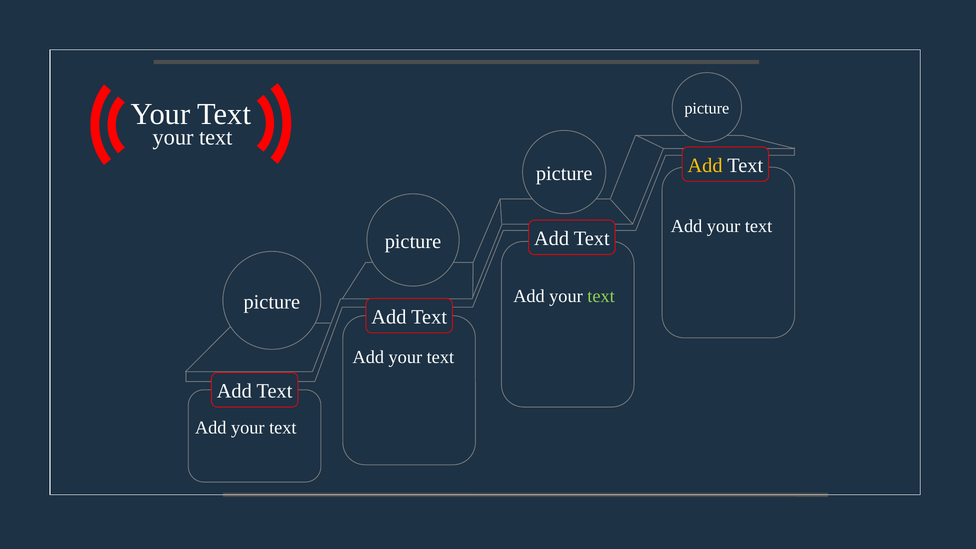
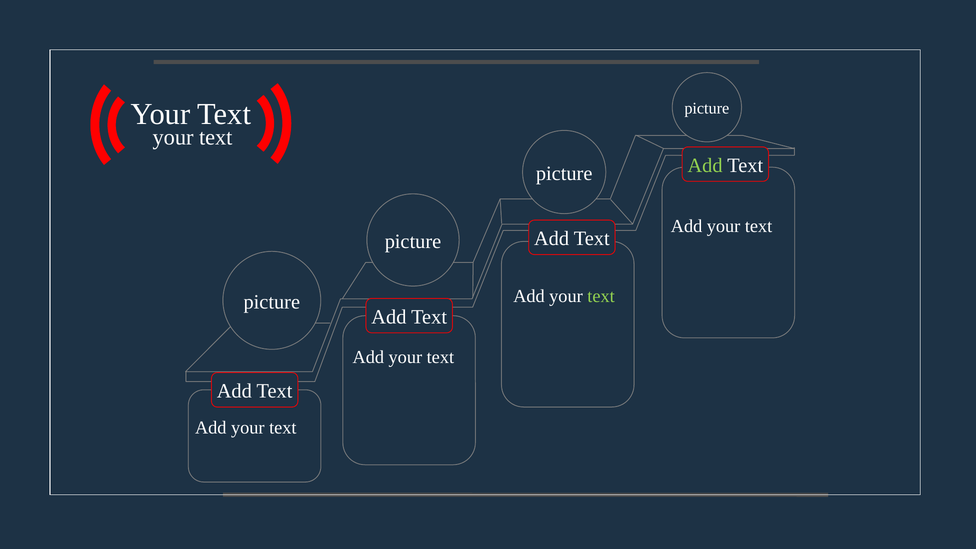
Add at (705, 166) colour: yellow -> light green
